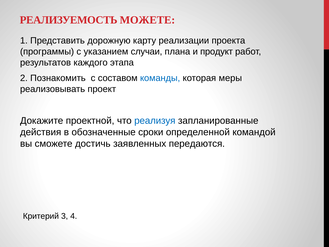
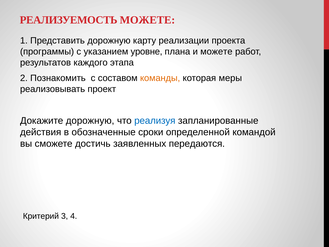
случаи: случаи -> уровне
и продукт: продукт -> можете
команды colour: blue -> orange
Докажите проектной: проектной -> дорожную
